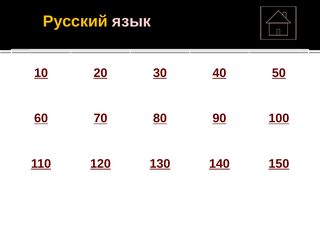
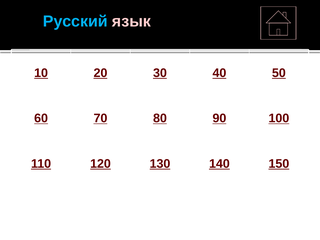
Русский colour: yellow -> light blue
